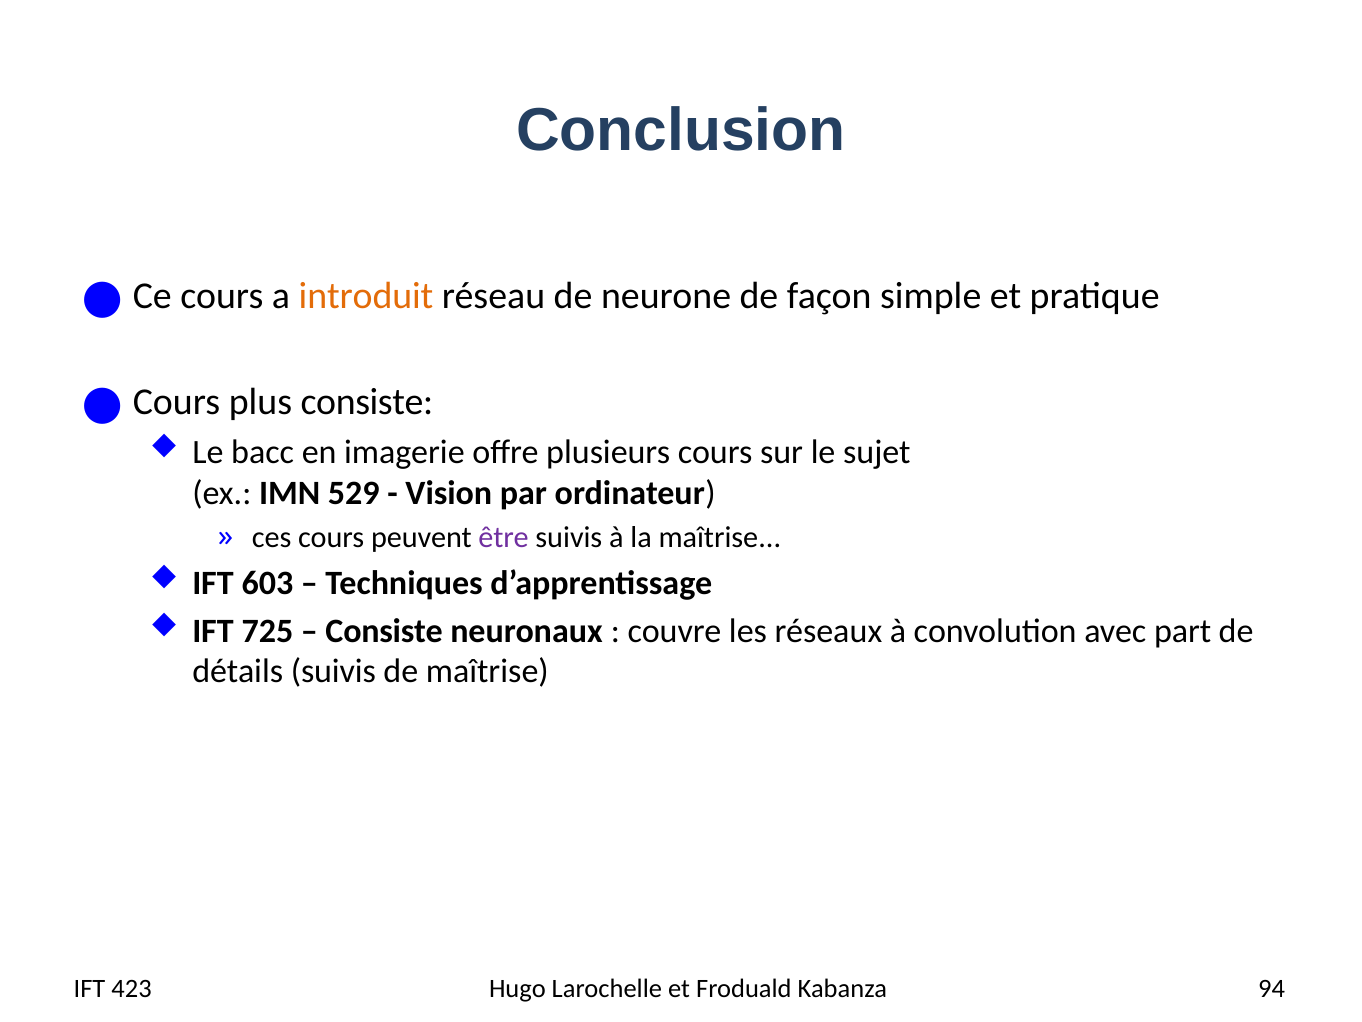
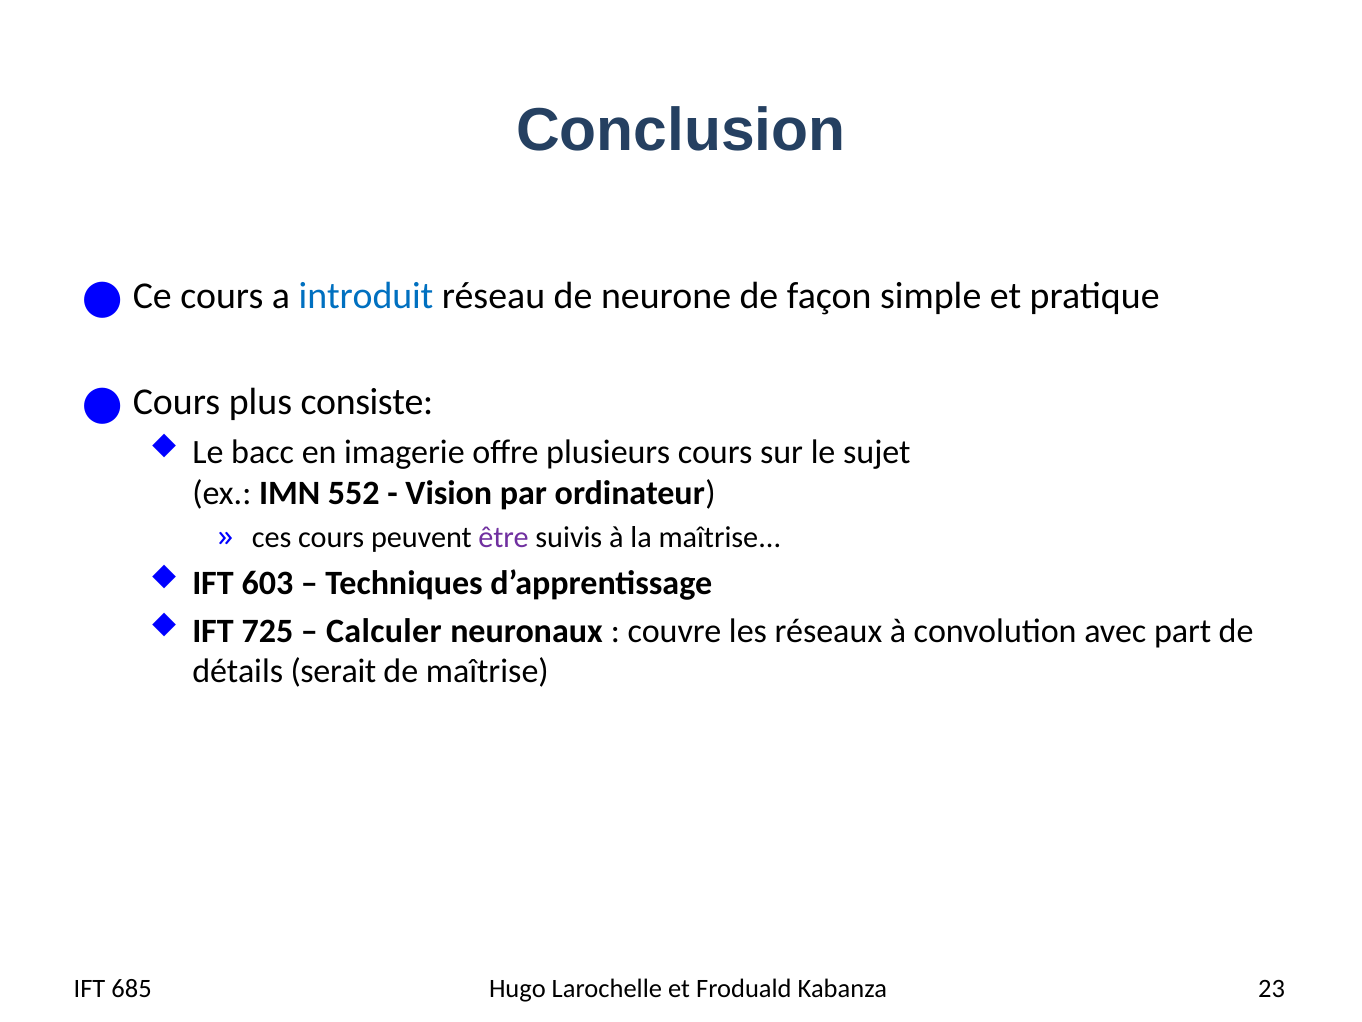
introduit colour: orange -> blue
529: 529 -> 552
Consiste at (384, 631): Consiste -> Calculer
détails suivis: suivis -> serait
423: 423 -> 685
94: 94 -> 23
